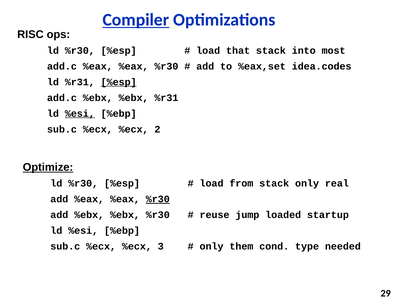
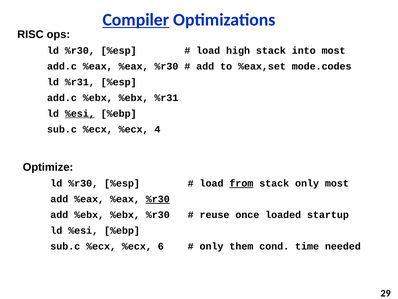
that: that -> high
idea.codes: idea.codes -> mode.codes
%esp at (119, 82) underline: present -> none
2: 2 -> 4
Optimize underline: present -> none
from underline: none -> present
only real: real -> most
jump: jump -> once
3: 3 -> 6
type: type -> time
